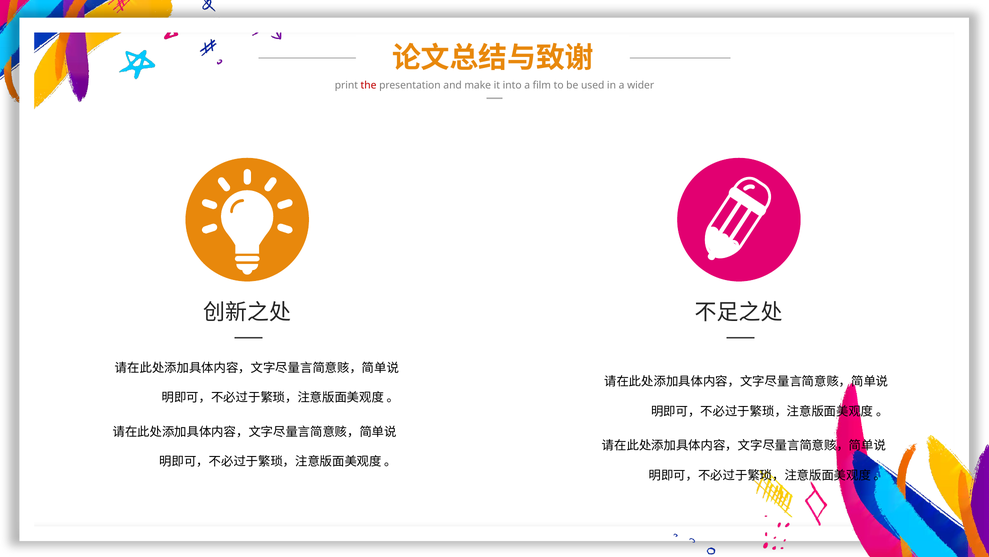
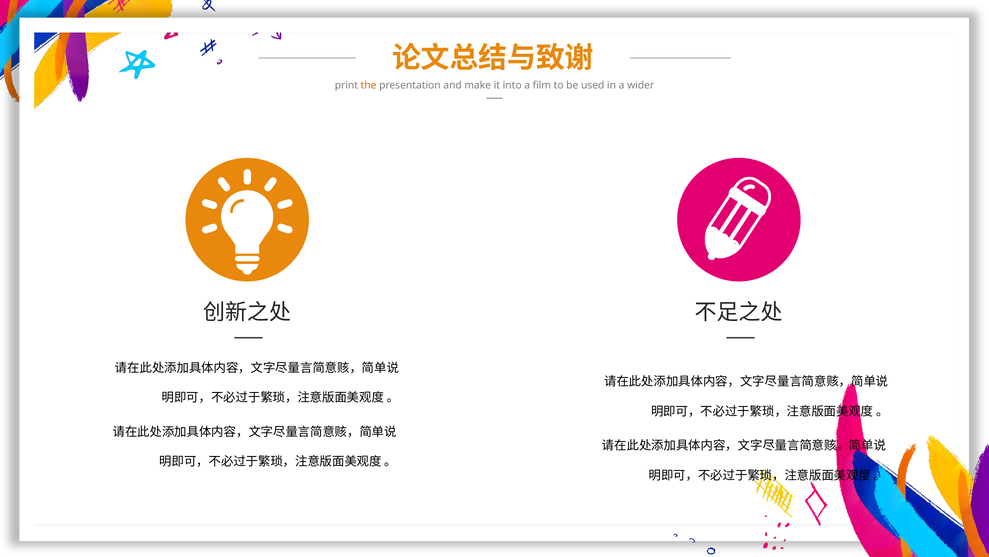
the colour: red -> orange
